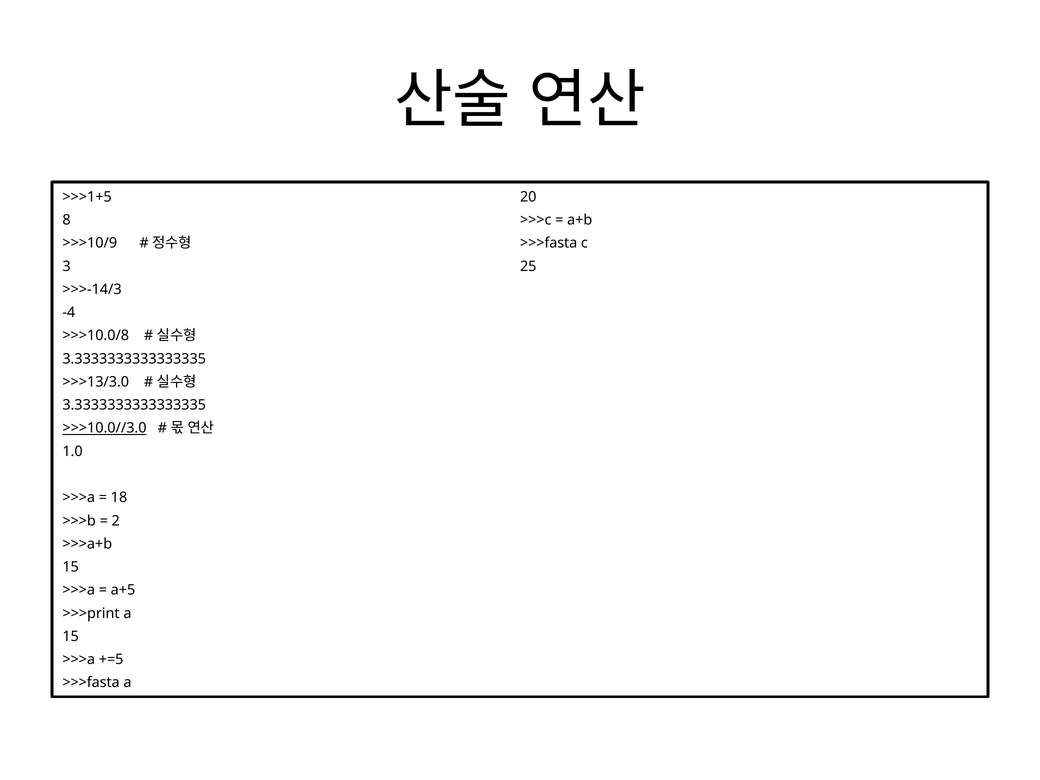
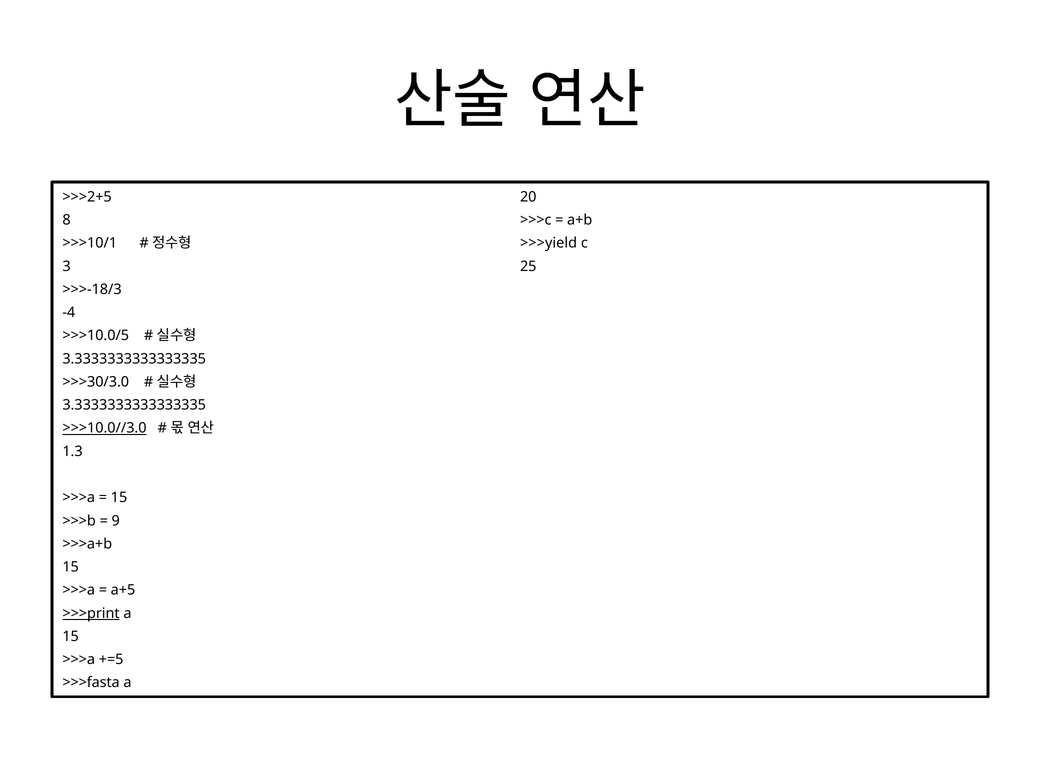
>>>1+5: >>>1+5 -> >>>2+5
>>>10/9: >>>10/9 -> >>>10/1
>>>fasta at (549, 243): >>>fasta -> >>>yield
>>>-14/3: >>>-14/3 -> >>>-18/3
>>>10.0/8: >>>10.0/8 -> >>>10.0/5
>>>13/3.0: >>>13/3.0 -> >>>30/3.0
1.0: 1.0 -> 1.3
18 at (119, 498): 18 -> 15
2: 2 -> 9
>>>print underline: none -> present
